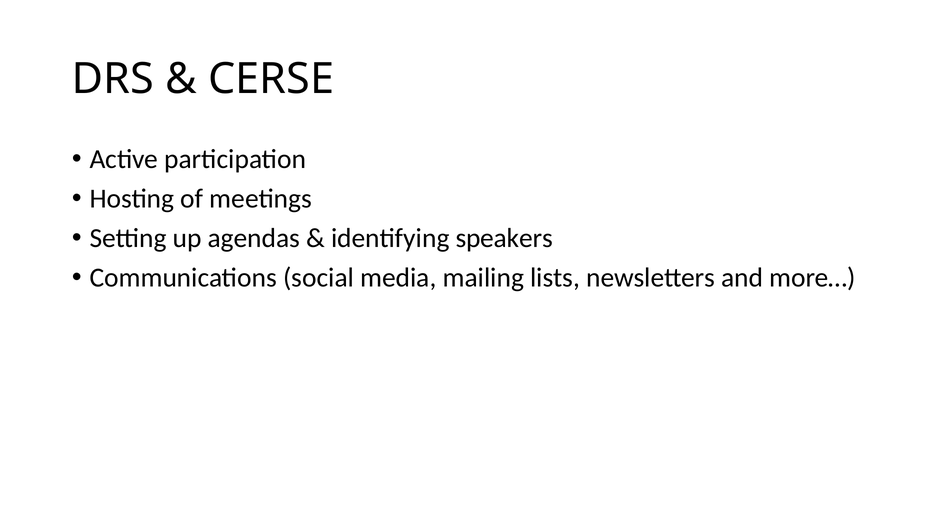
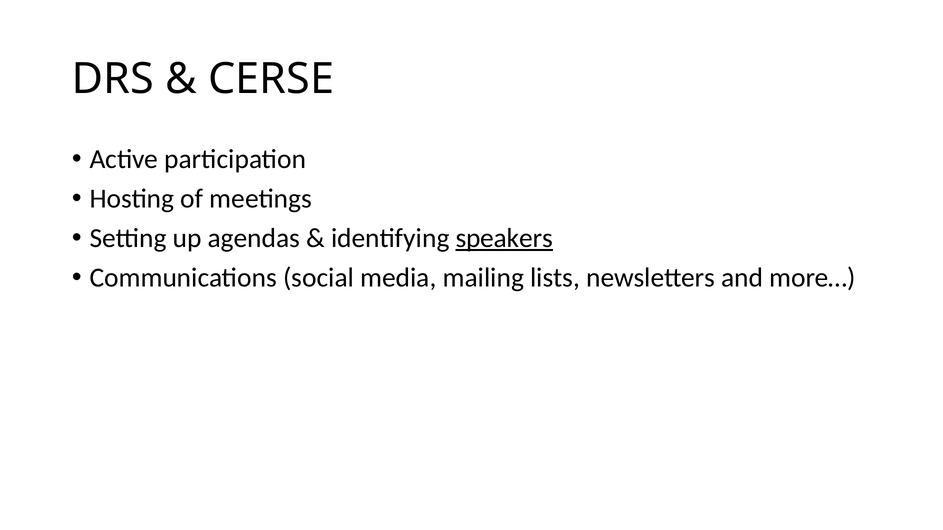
speakers underline: none -> present
